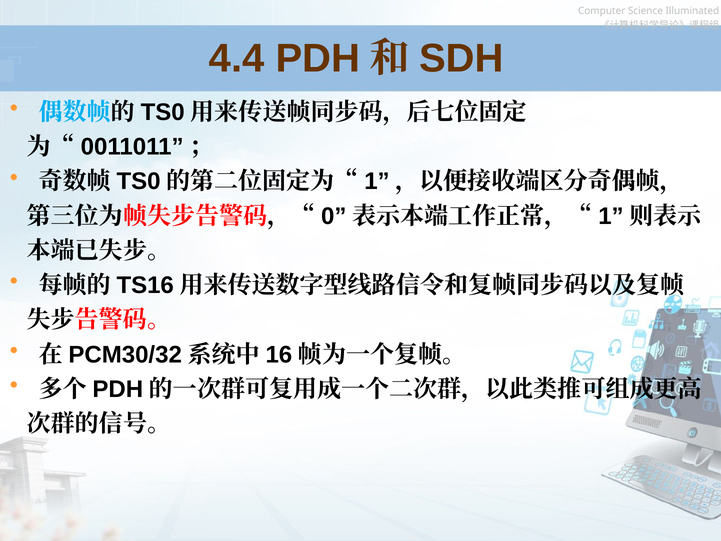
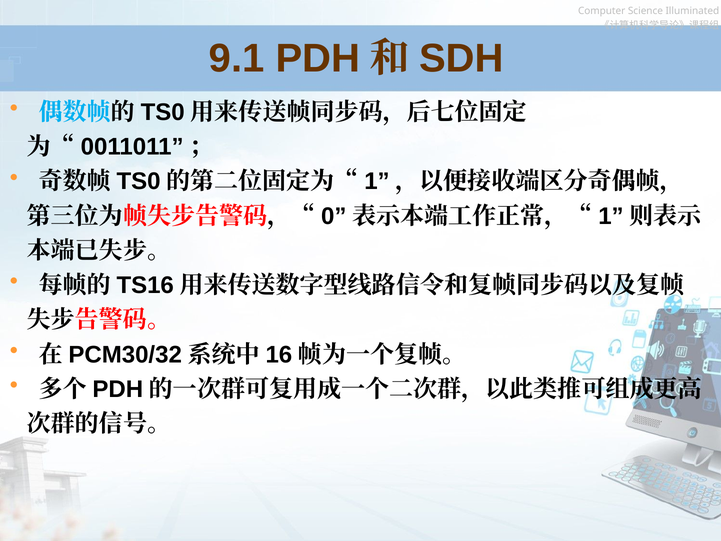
4.4: 4.4 -> 9.1
